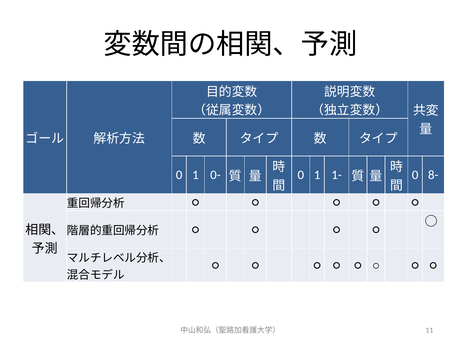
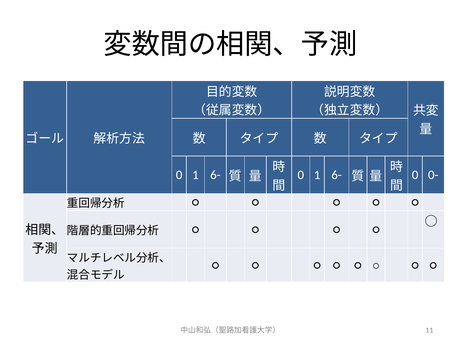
0- at (215, 175): 0- -> 6-
1- at (337, 175): 1- -> 6-
8-: 8- -> 0-
